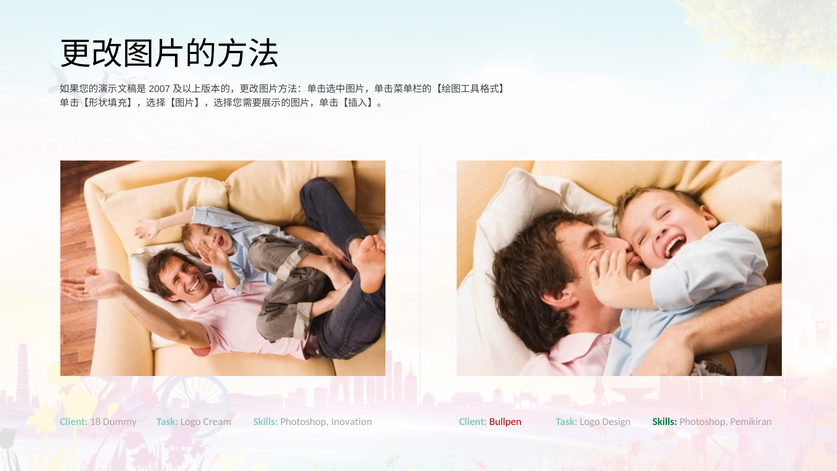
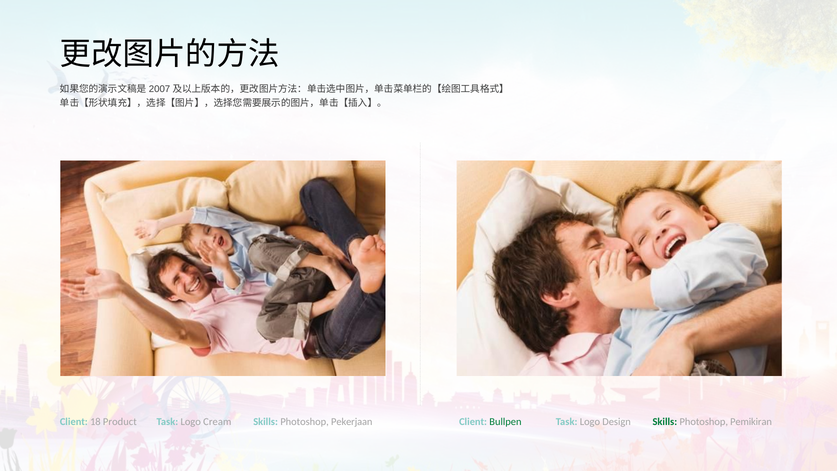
Dummy: Dummy -> Product
Inovation: Inovation -> Pekerjaan
Bullpen colour: red -> green
